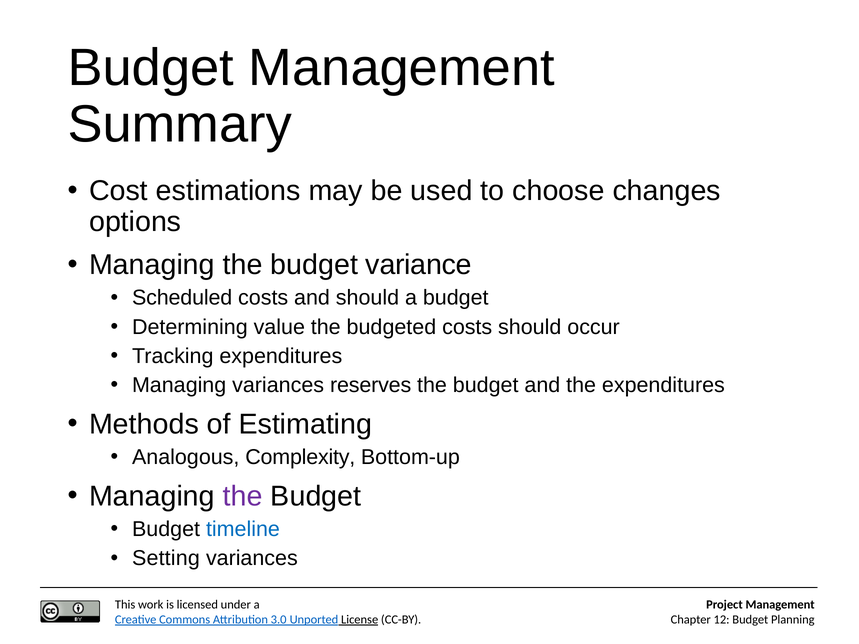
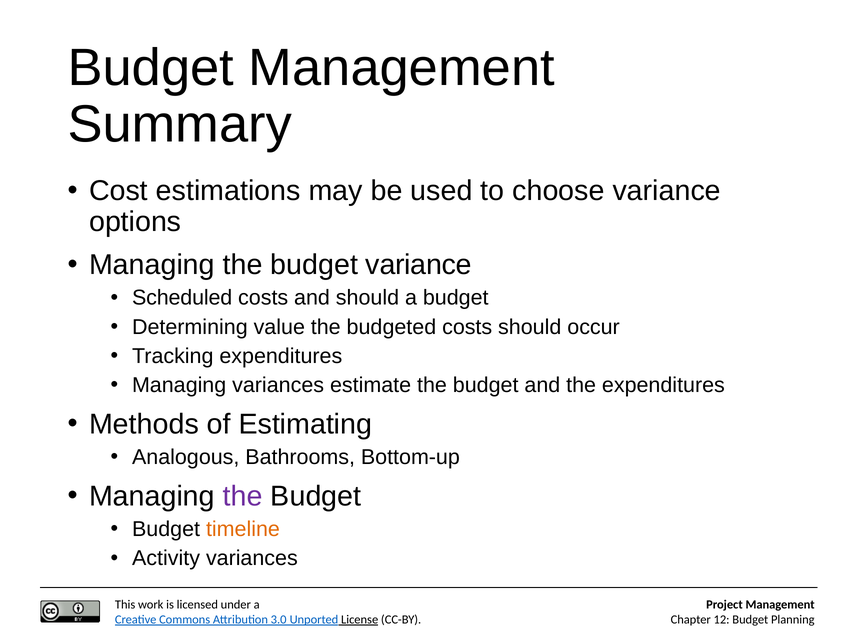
choose changes: changes -> variance
reserves: reserves -> estimate
Complexity: Complexity -> Bathrooms
timeline colour: blue -> orange
Setting: Setting -> Activity
